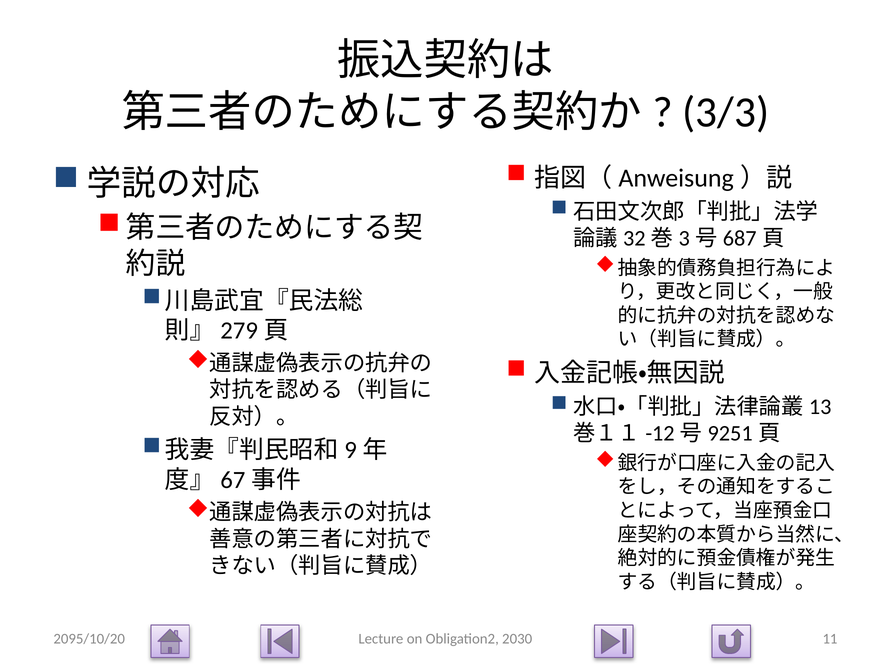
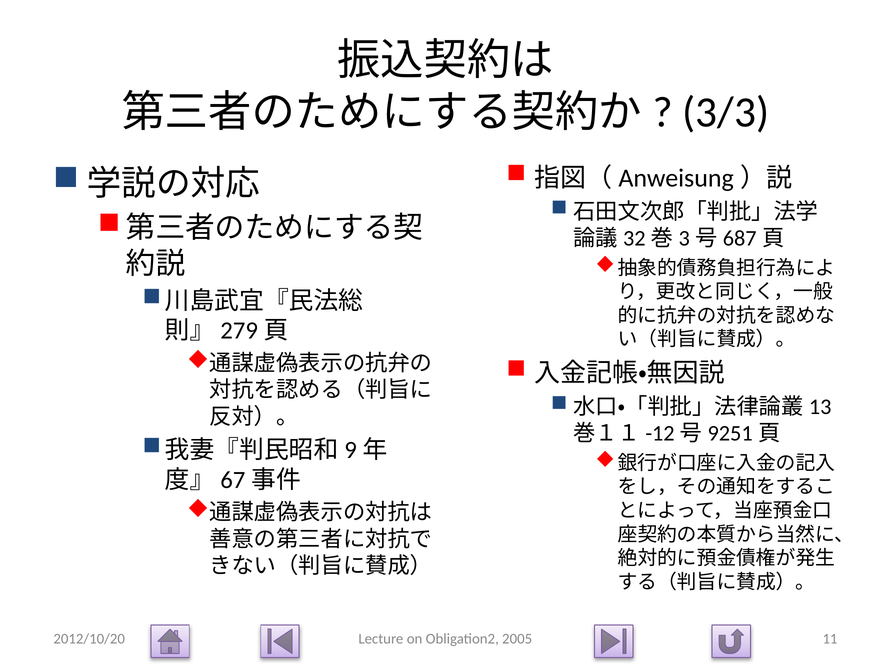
2095/10/20: 2095/10/20 -> 2012/10/20
2030: 2030 -> 2005
